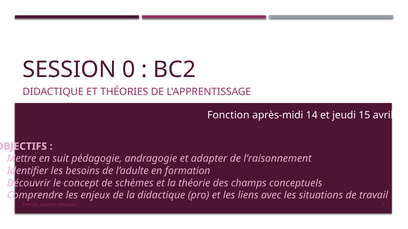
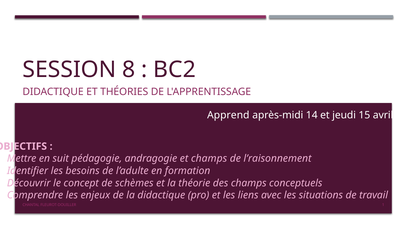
0: 0 -> 8
Fonction: Fonction -> Apprend
et adapter: adapter -> champs
